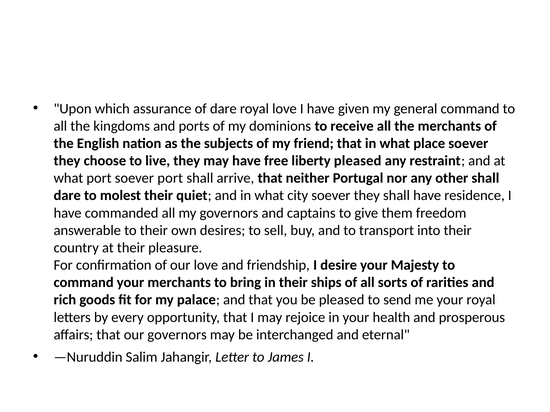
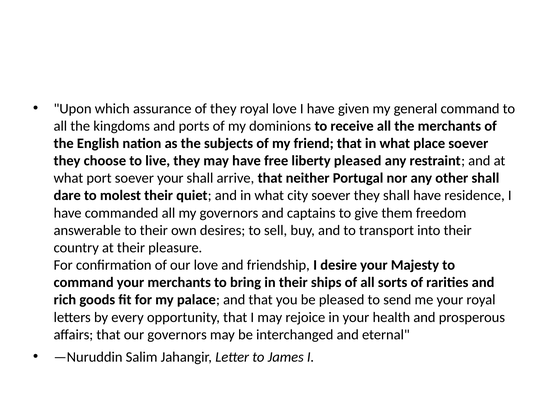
of dare: dare -> they
soever port: port -> your
